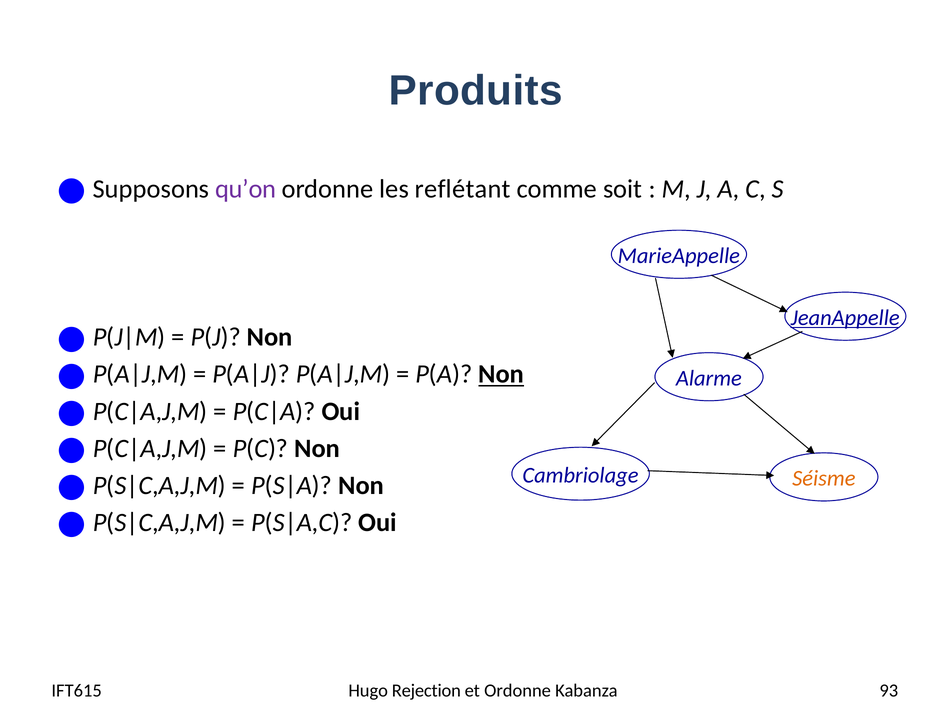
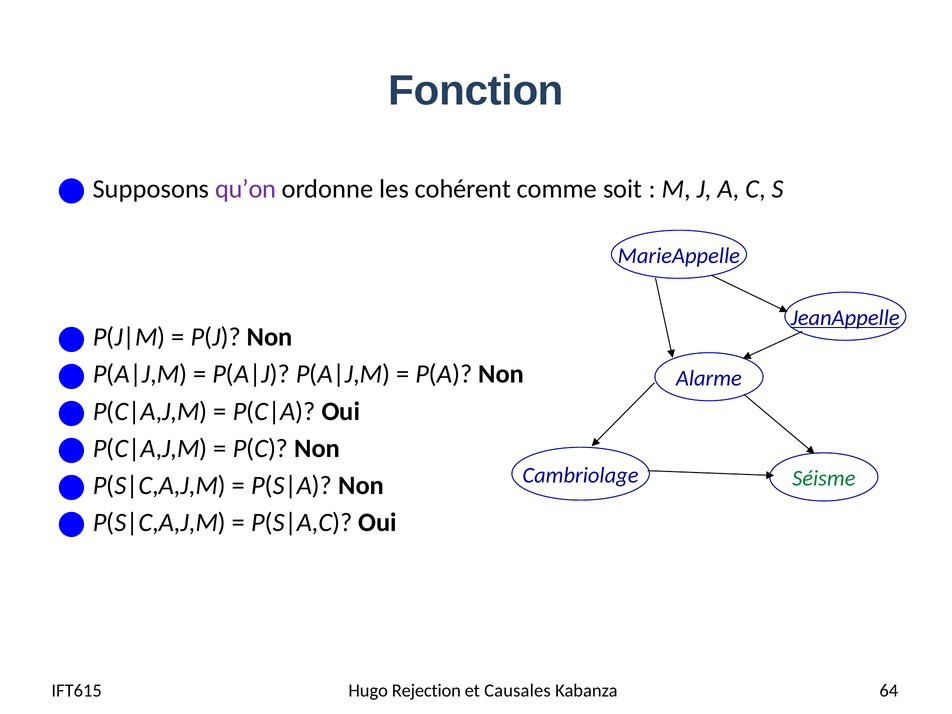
Produits: Produits -> Fonction
reflétant: reflétant -> cohérent
Non at (501, 374) underline: present -> none
Séisme colour: orange -> green
et Ordonne: Ordonne -> Causales
93: 93 -> 64
